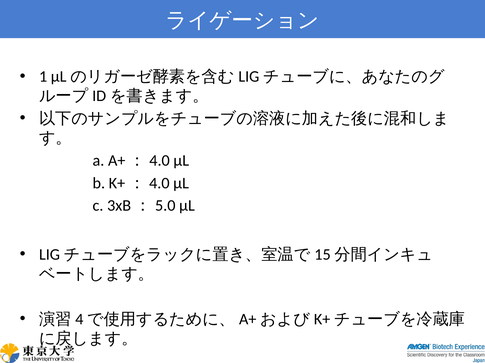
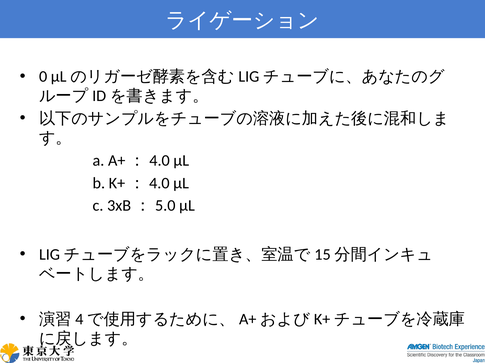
1: 1 -> 0
